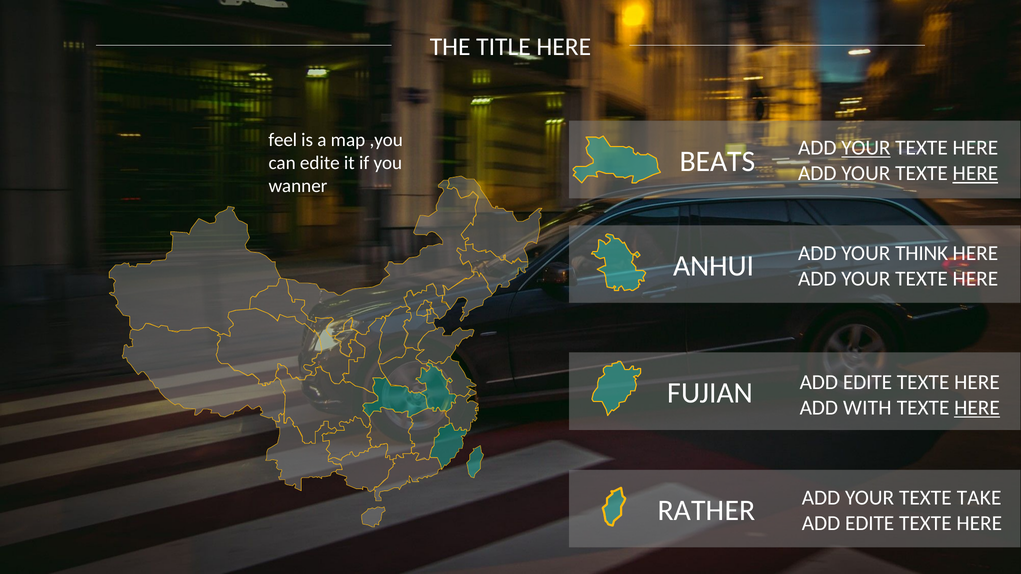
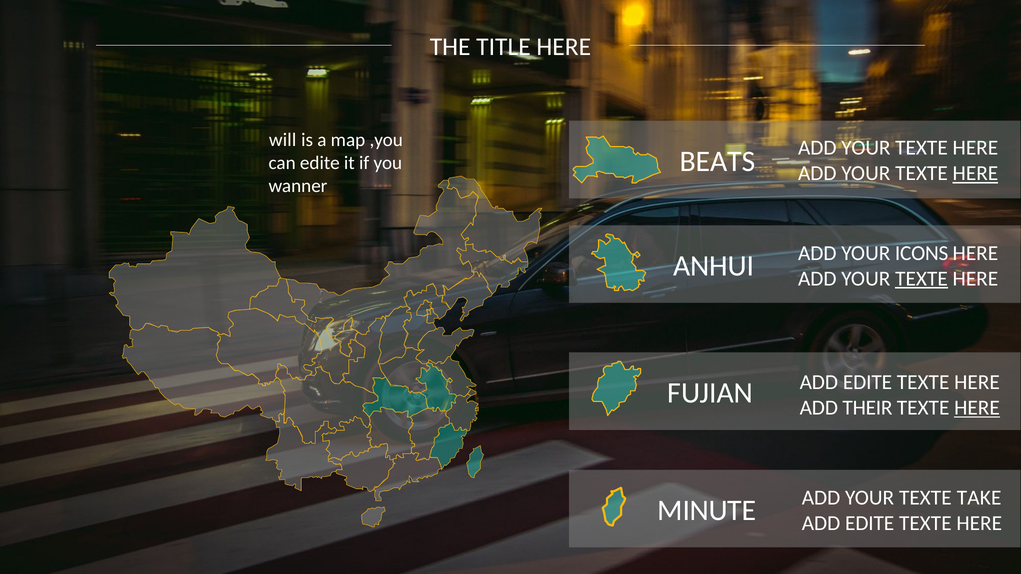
feel: feel -> will
YOUR at (866, 148) underline: present -> none
THINK: THINK -> ICONS
TEXTE at (922, 279) underline: none -> present
WITH: WITH -> THEIR
RATHER: RATHER -> MINUTE
